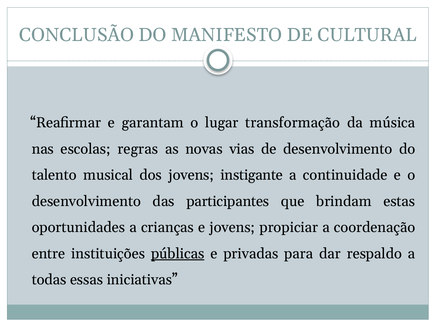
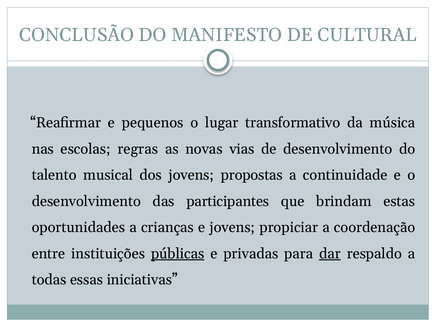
garantam: garantam -> pequenos
transformação: transformação -> transformativo
instigante: instigante -> propostas
dar underline: none -> present
